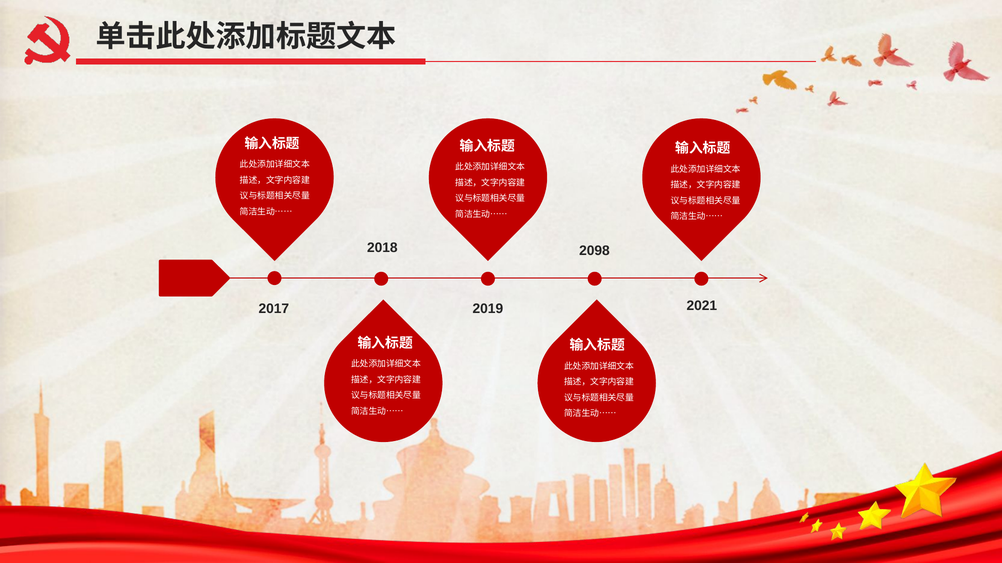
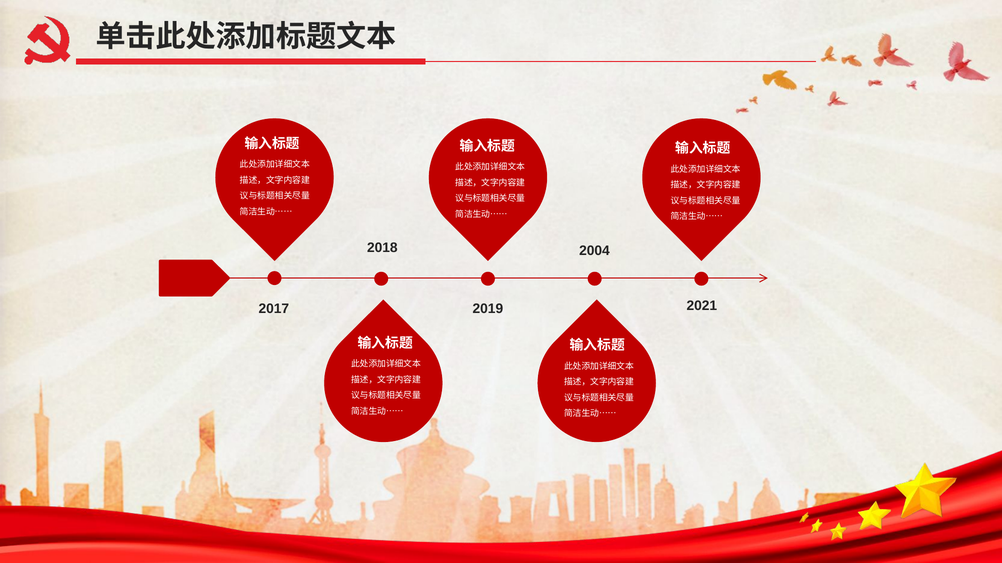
2098: 2098 -> 2004
